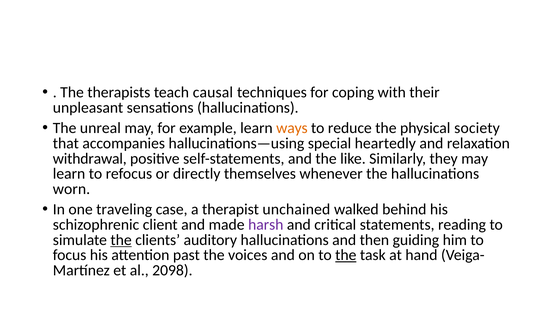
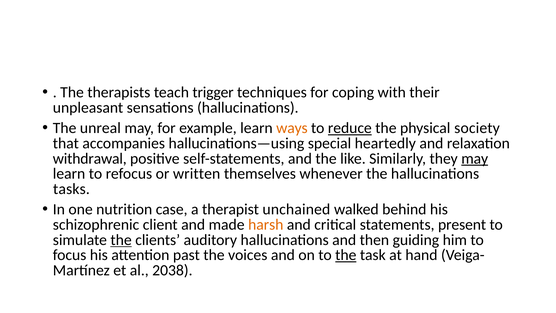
causal: causal -> trigger
reduce underline: none -> present
may at (475, 158) underline: none -> present
directly: directly -> written
worn: worn -> tasks
traveling: traveling -> nutrition
harsh colour: purple -> orange
reading: reading -> present
2098: 2098 -> 2038
